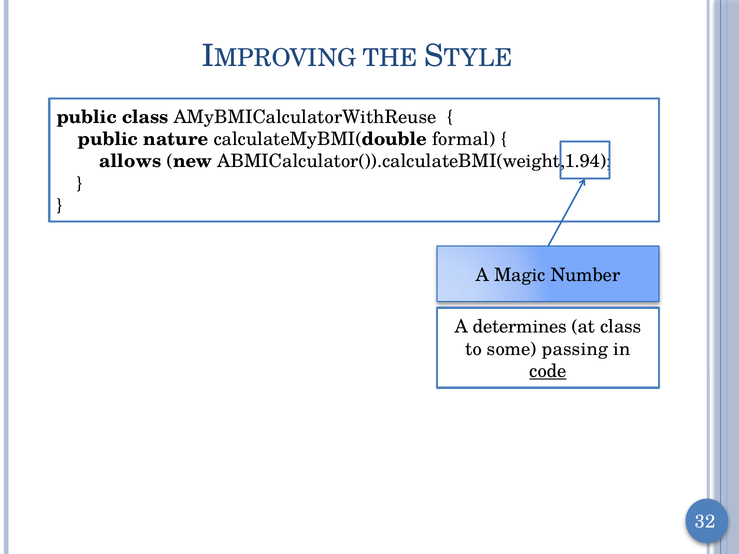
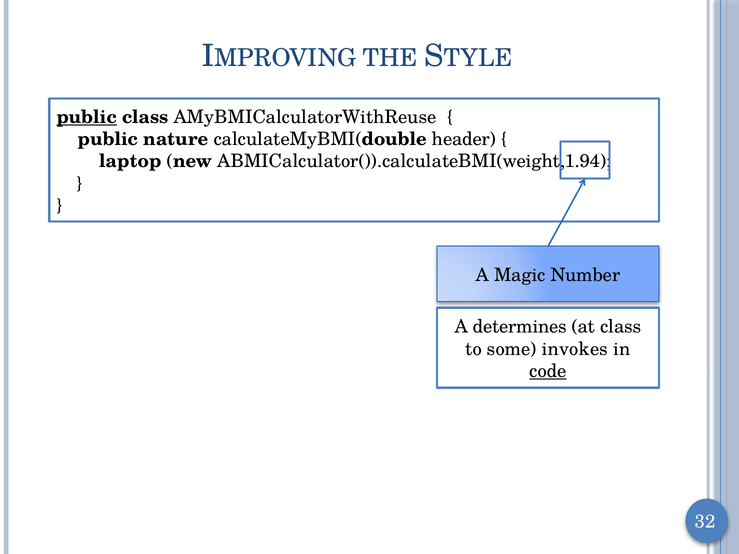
public at (87, 117) underline: none -> present
formal: formal -> header
allows: allows -> laptop
passing: passing -> invokes
